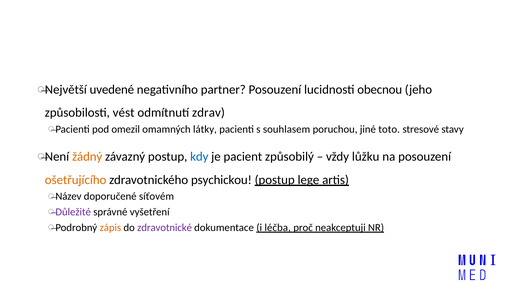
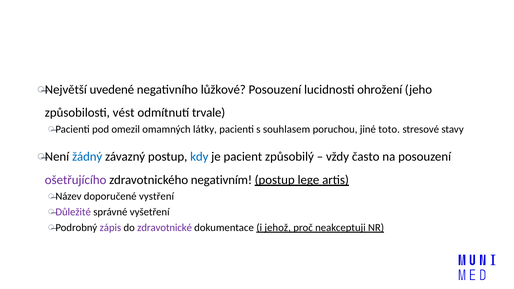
partner: partner -> lůžkové
obecnou: obecnou -> ohrožení
zdrav: zdrav -> trvale
žádný colour: orange -> blue
lůžku: lůžku -> často
ošetřujícího colour: orange -> purple
psychickou: psychickou -> negativním
síťovém: síťovém -> vystření
zápis colour: orange -> purple
léčba: léčba -> jehož
